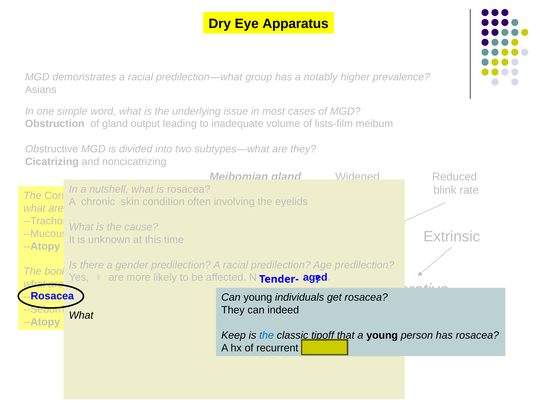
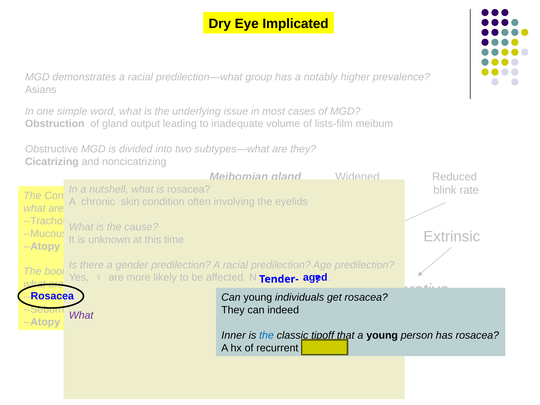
Apparatus: Apparatus -> Implicated
What at (81, 315) colour: black -> purple
Keep: Keep -> Inner
